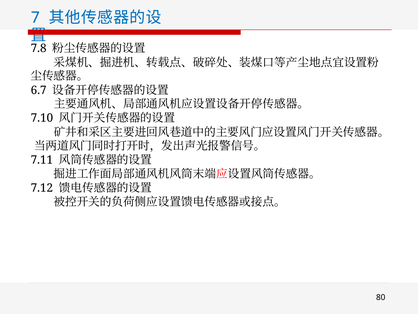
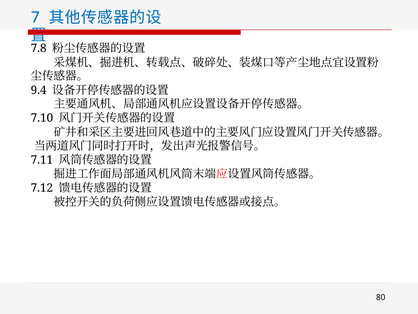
6.7: 6.7 -> 9.4
